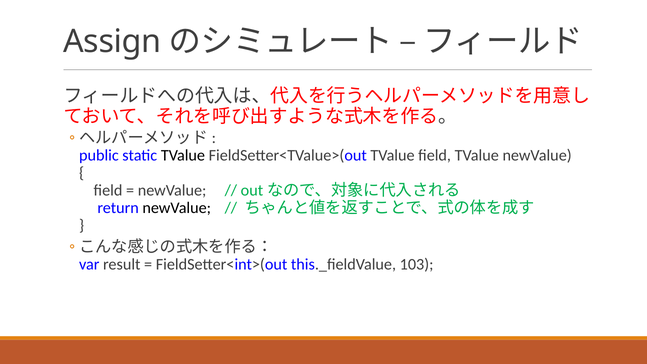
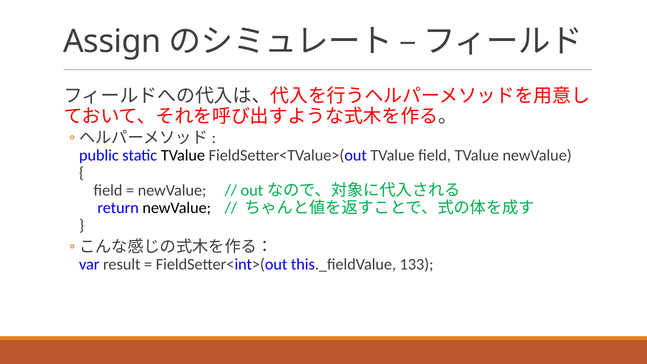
103: 103 -> 133
